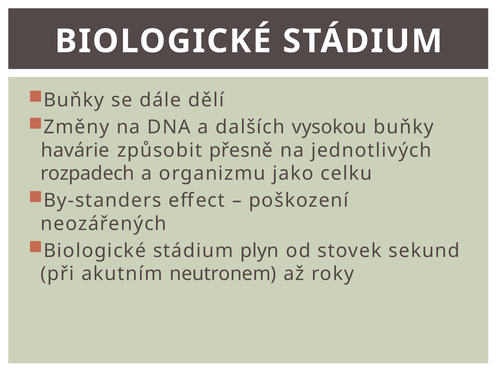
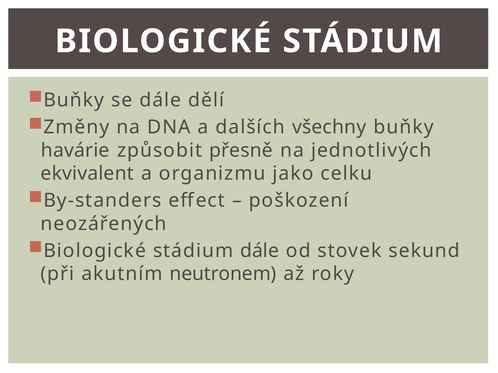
vysokou: vysokou -> všechny
rozpadech: rozpadech -> ekvivalent
stádium plyn: plyn -> dále
